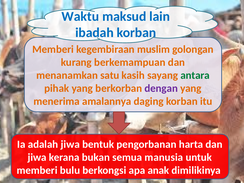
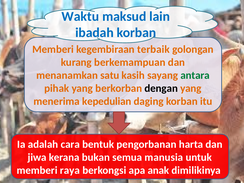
muslim: muslim -> terbaik
dengan colour: purple -> black
amalannya: amalannya -> kepedulian
adalah jiwa: jiwa -> cara
bulu: bulu -> raya
